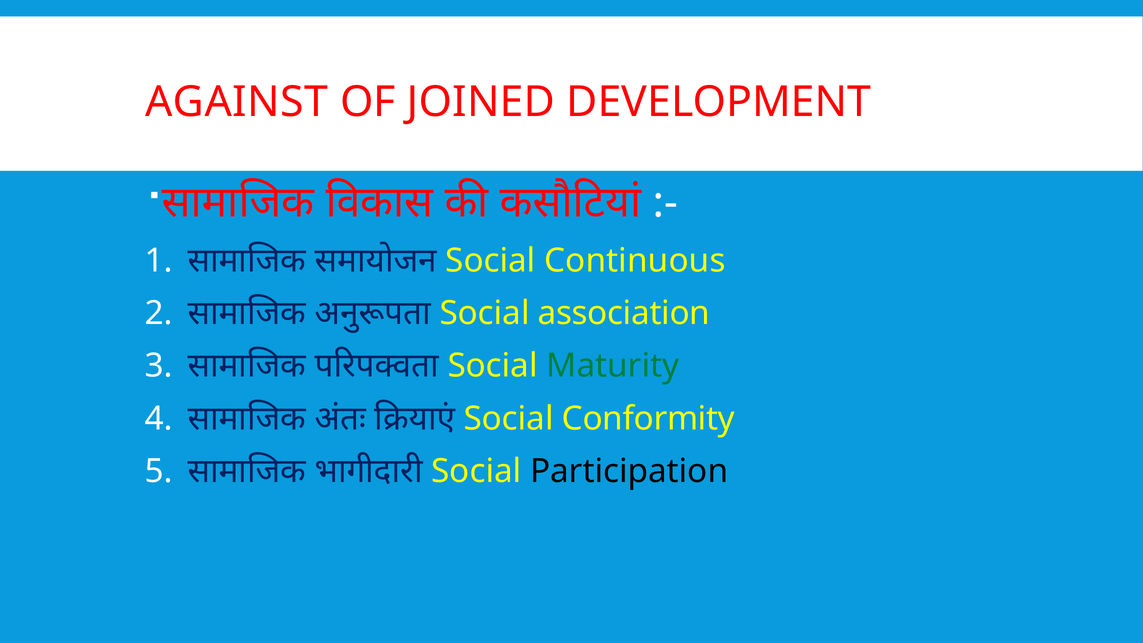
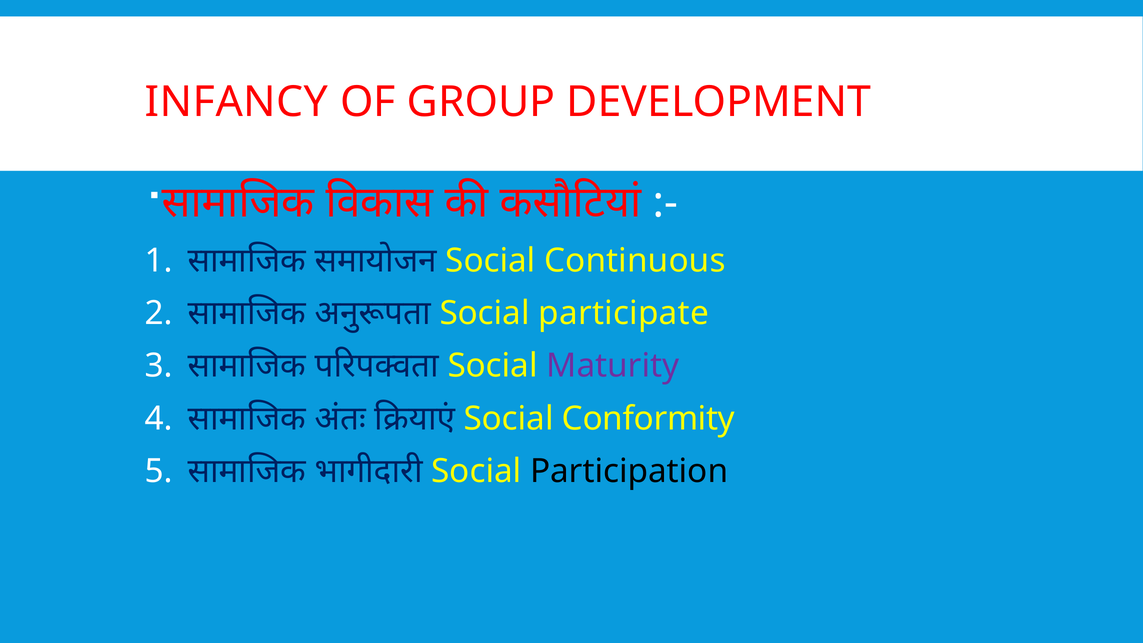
AGAINST: AGAINST -> INFANCY
JOINED: JOINED -> GROUP
association: association -> participate
Maturity colour: green -> purple
